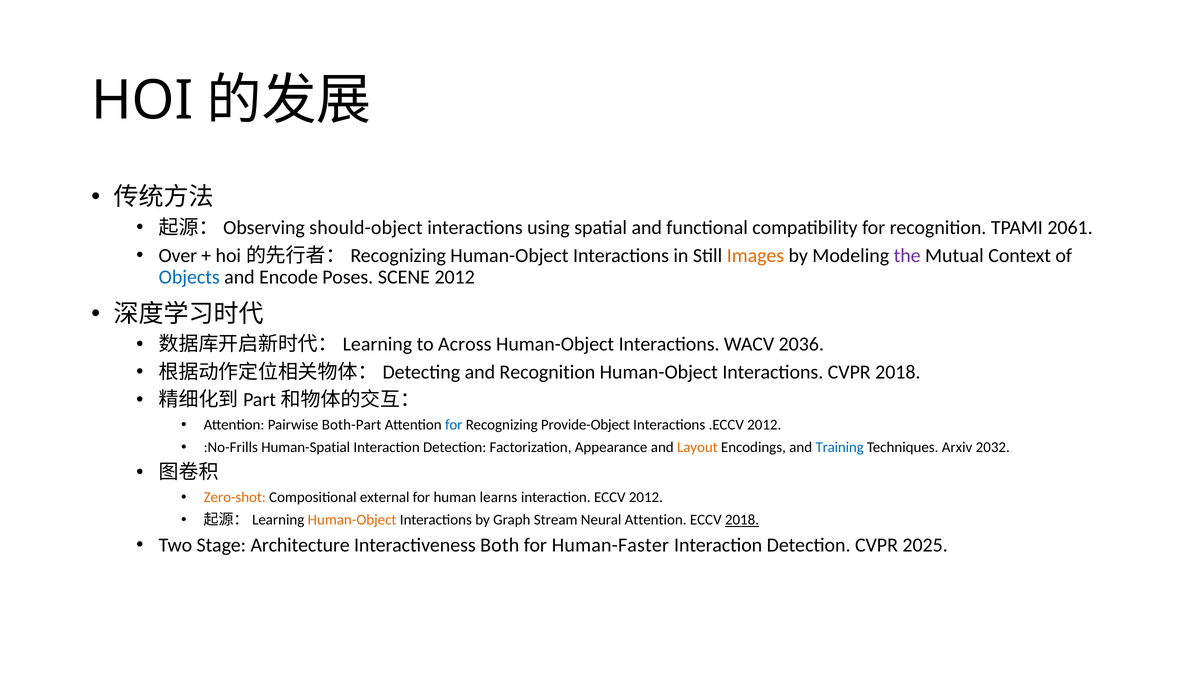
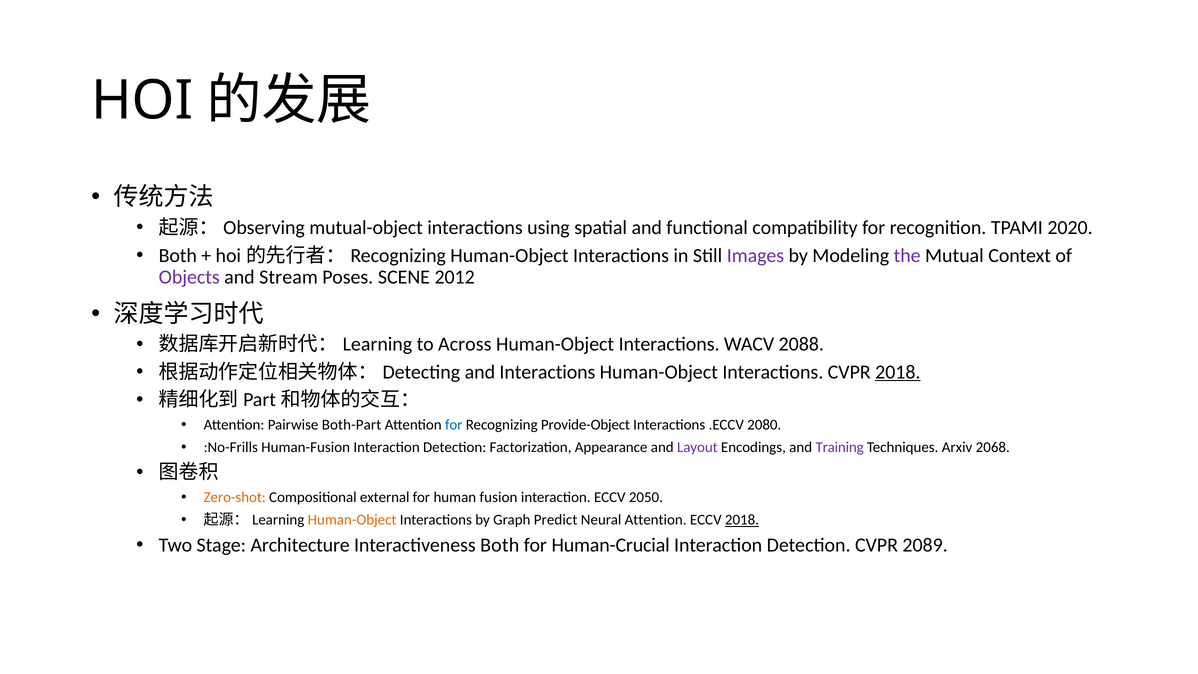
should-object: should-object -> mutual-object
2061: 2061 -> 2020
Over at (178, 255): Over -> Both
Images colour: orange -> purple
Objects colour: blue -> purple
Encode: Encode -> Stream
2036: 2036 -> 2088
and Recognition: Recognition -> Interactions
2018 at (898, 372) underline: none -> present
.ECCV 2012: 2012 -> 2080
Human-Spatial: Human-Spatial -> Human-Fusion
Layout colour: orange -> purple
Training colour: blue -> purple
2032: 2032 -> 2068
learns: learns -> fusion
ECCV 2012: 2012 -> 2050
Stream: Stream -> Predict
Human-Faster: Human-Faster -> Human-Crucial
2025: 2025 -> 2089
